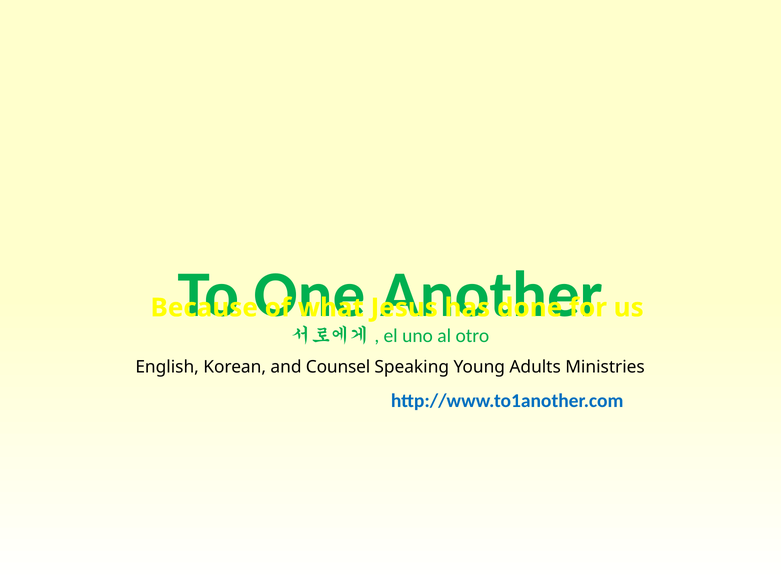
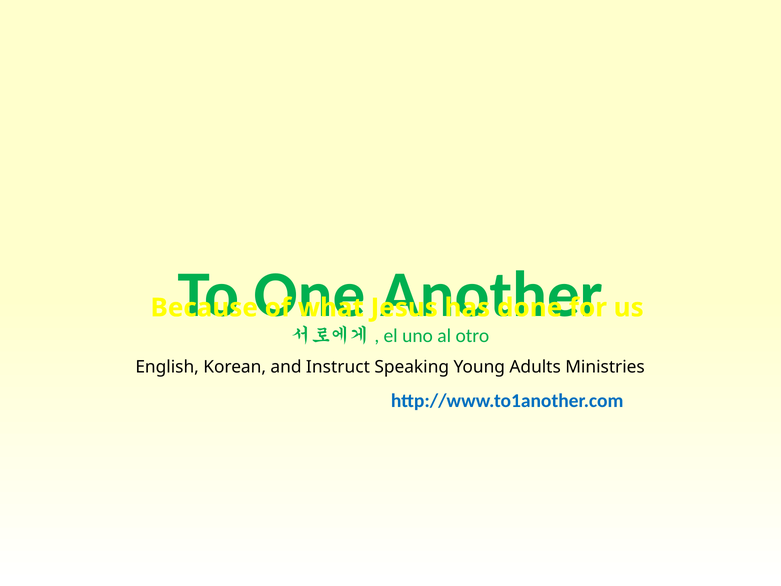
Counsel: Counsel -> Instruct
